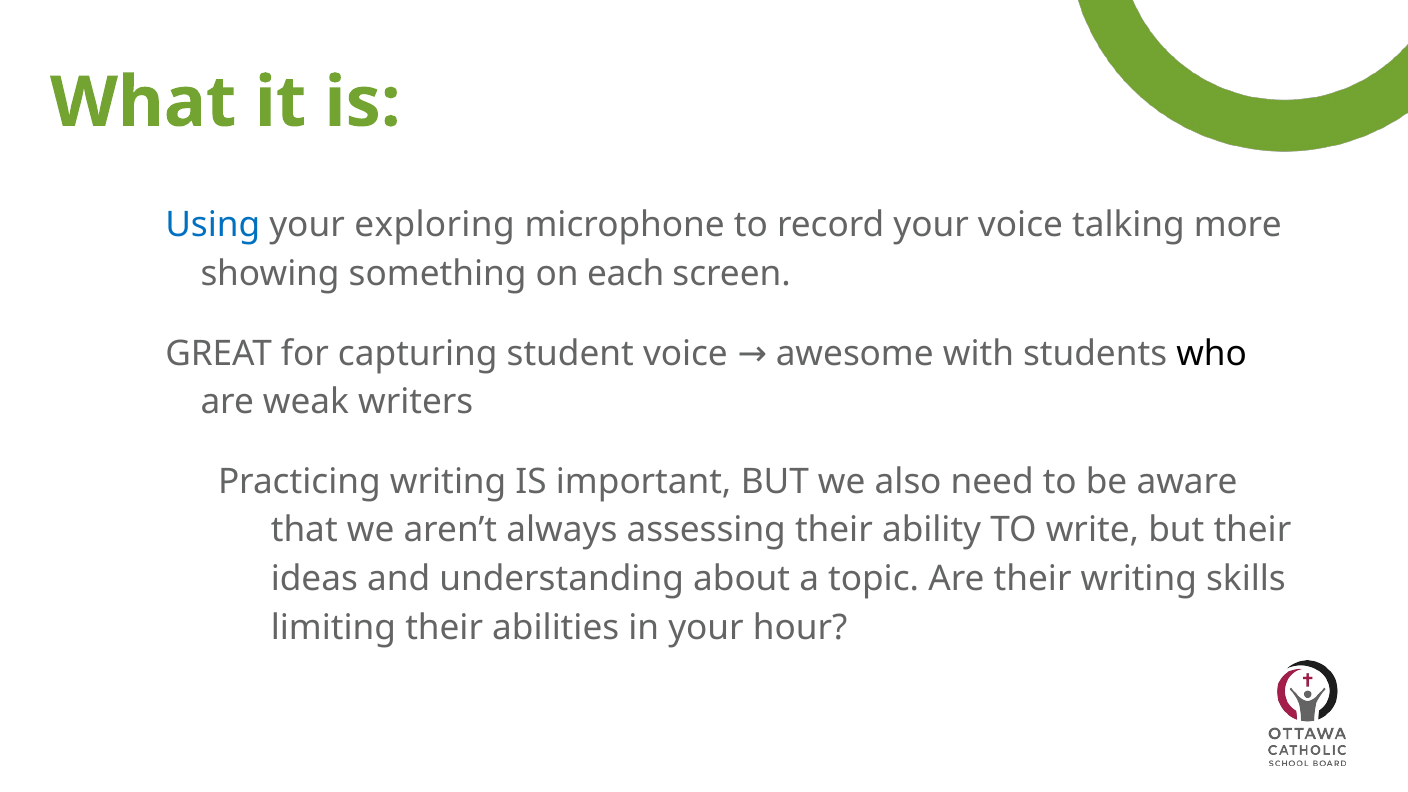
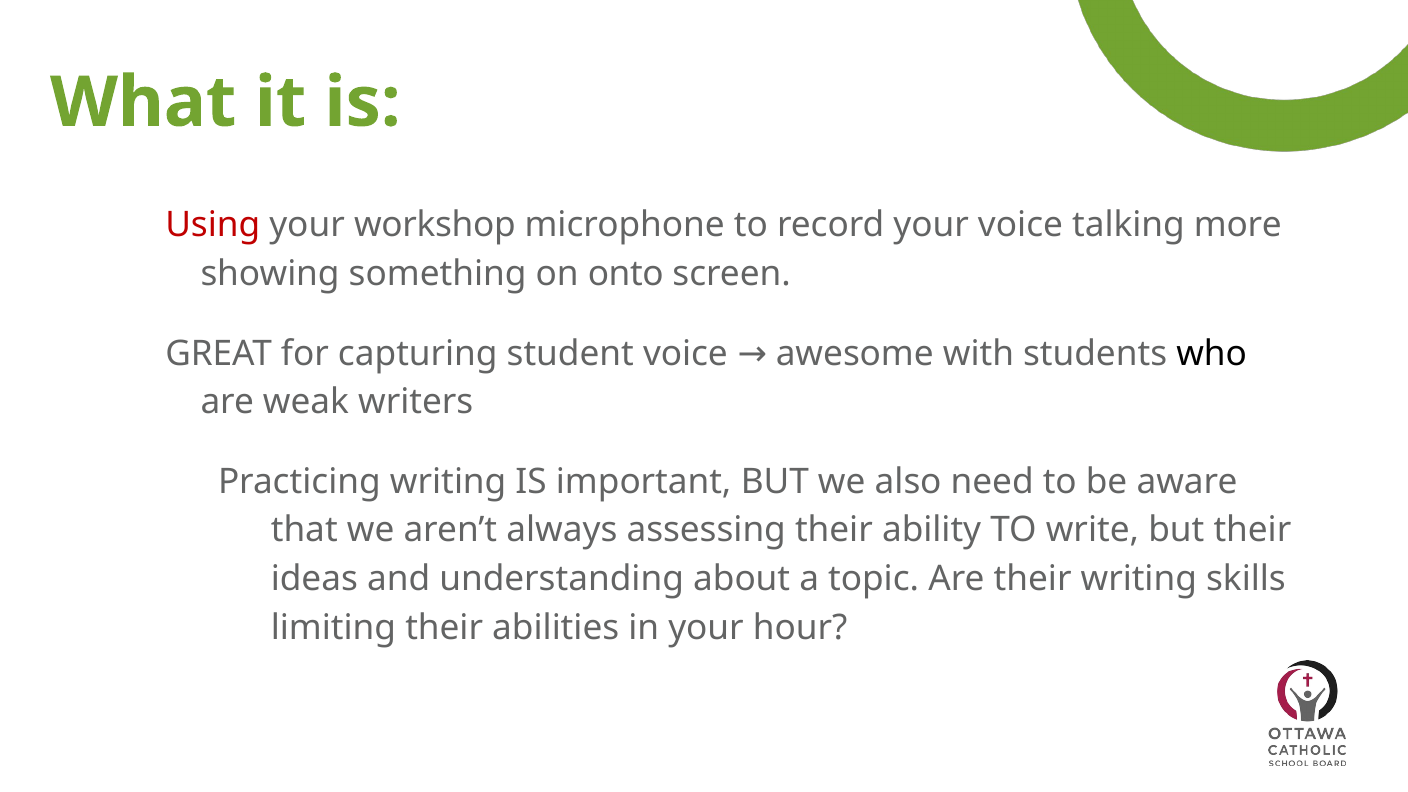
Using colour: blue -> red
exploring: exploring -> workshop
each: each -> onto
